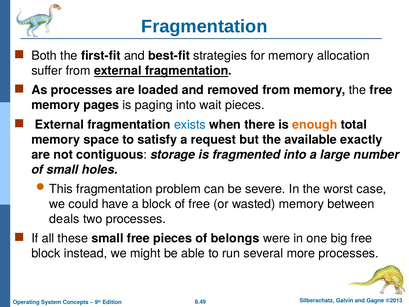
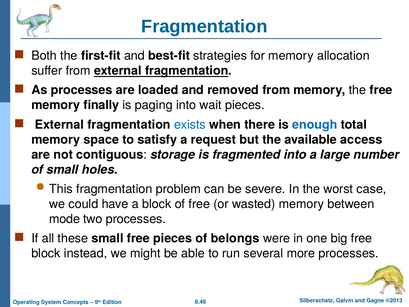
pages: pages -> finally
enough colour: orange -> blue
exactly: exactly -> access
deals: deals -> mode
